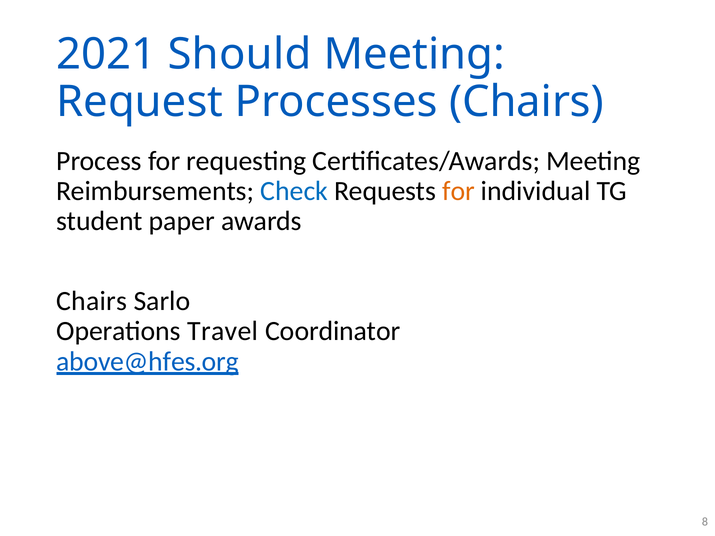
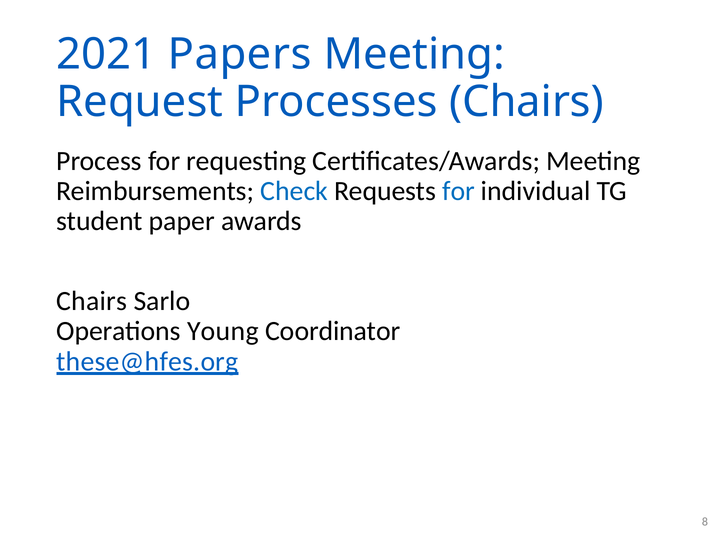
Should: Should -> Papers
for at (459, 191) colour: orange -> blue
Travel: Travel -> Young
above@hfes.org: above@hfes.org -> these@hfes.org
